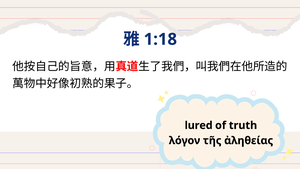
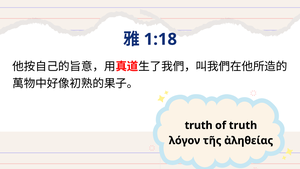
lured at (199, 125): lured -> truth
